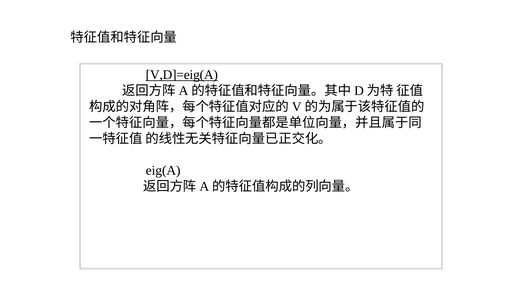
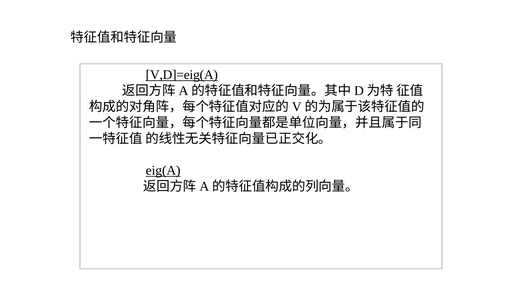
eig(A underline: none -> present
